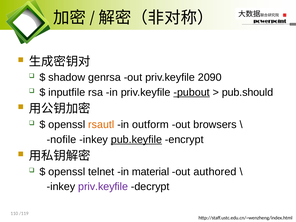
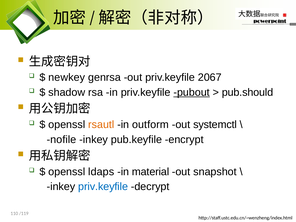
shadow: shadow -> newkey
2090: 2090 -> 2067
inputfile: inputfile -> shadow
browsers: browsers -> systemctl
pub.keyfile underline: present -> none
telnet: telnet -> ldaps
authored: authored -> snapshot
priv.keyfile at (103, 187) colour: purple -> blue
